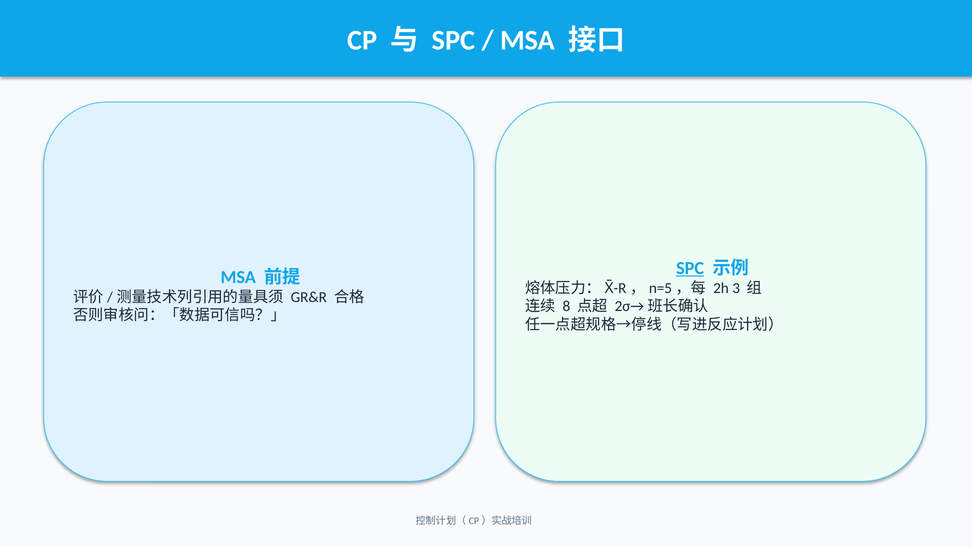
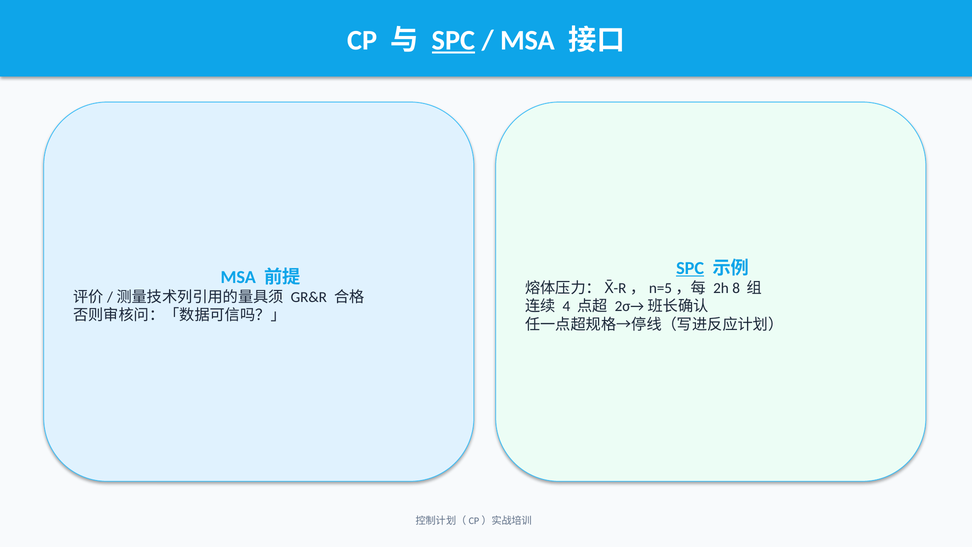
SPC at (453, 40) underline: none -> present
3: 3 -> 8
8: 8 -> 4
